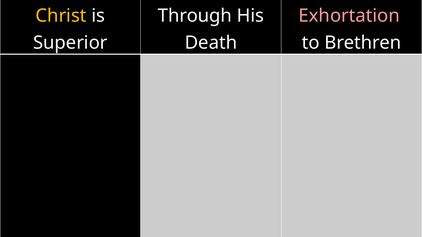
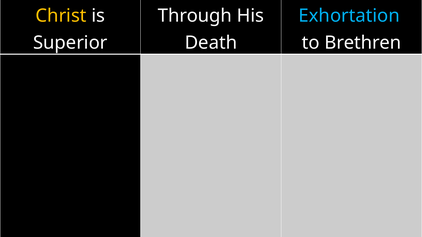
Exhortation colour: pink -> light blue
